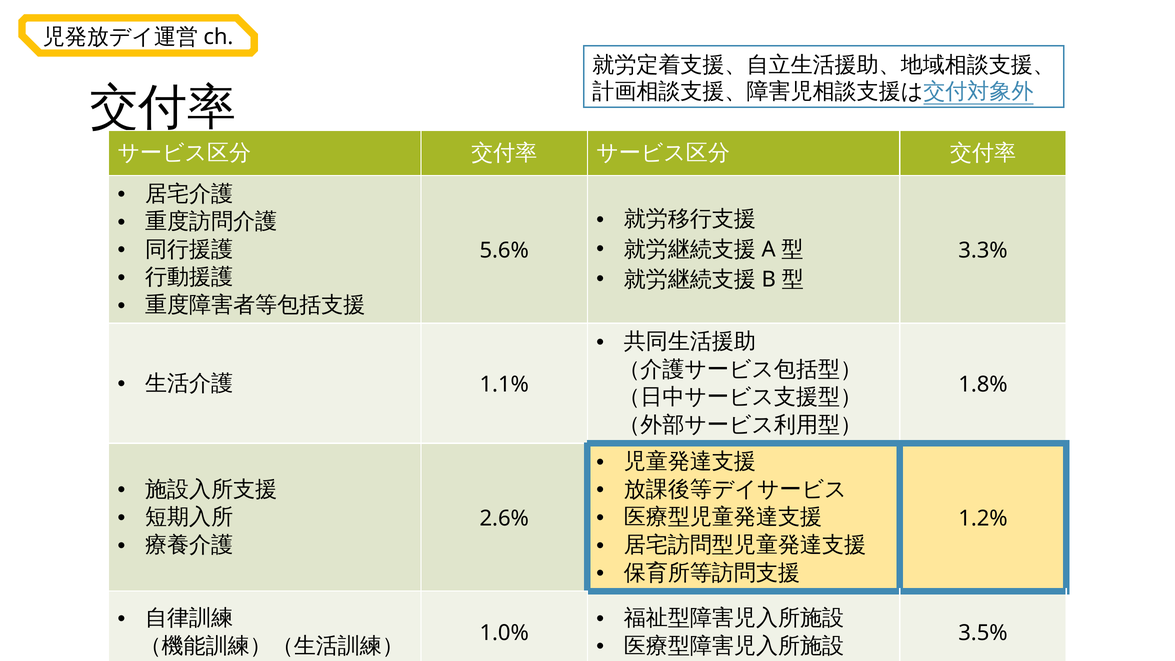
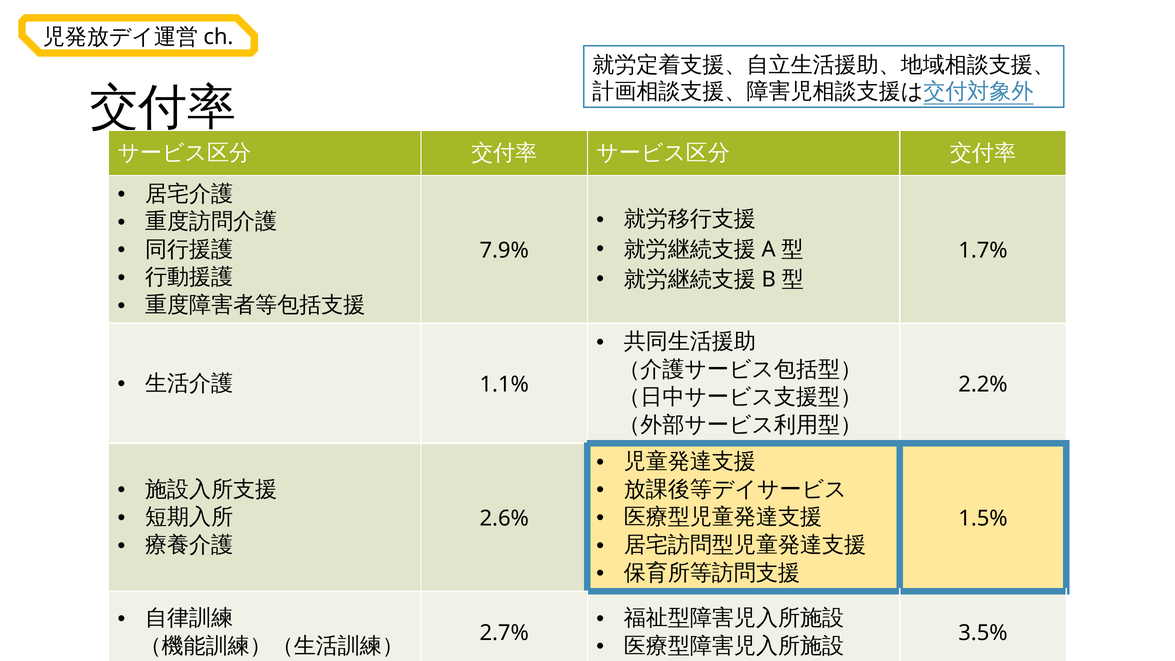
5.6%: 5.6% -> 7.9%
3.3%: 3.3% -> 1.7%
1.8%: 1.8% -> 2.2%
1.2%: 1.2% -> 1.5%
1.0%: 1.0% -> 2.7%
